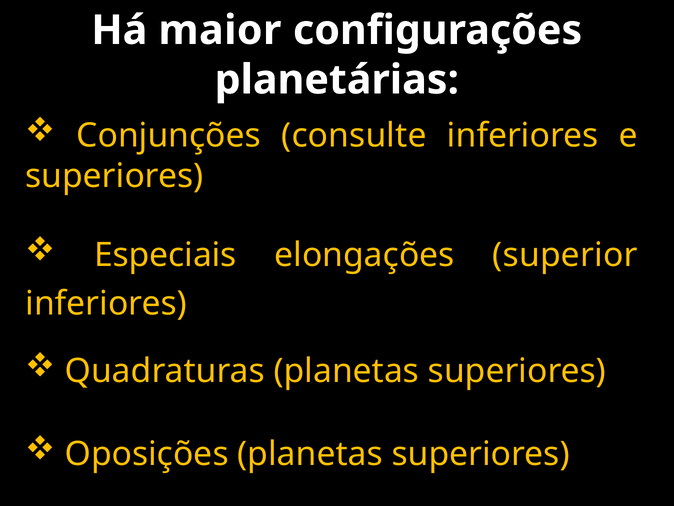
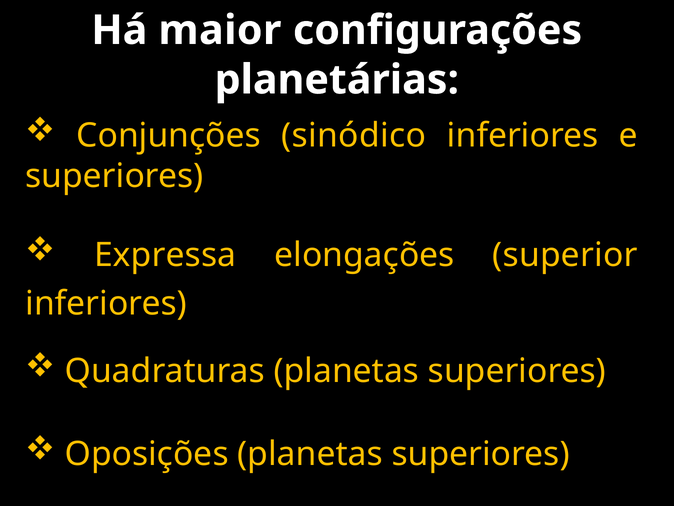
consulte: consulte -> sinódico
Especiais: Especiais -> Expressa
